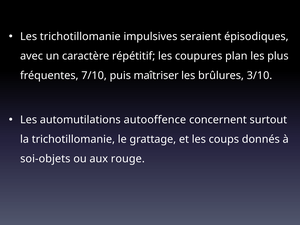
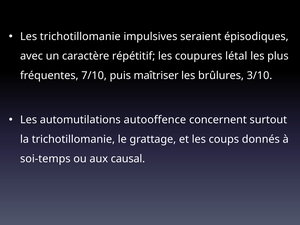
plan: plan -> létal
soi-objets: soi-objets -> soi-temps
rouge: rouge -> causal
